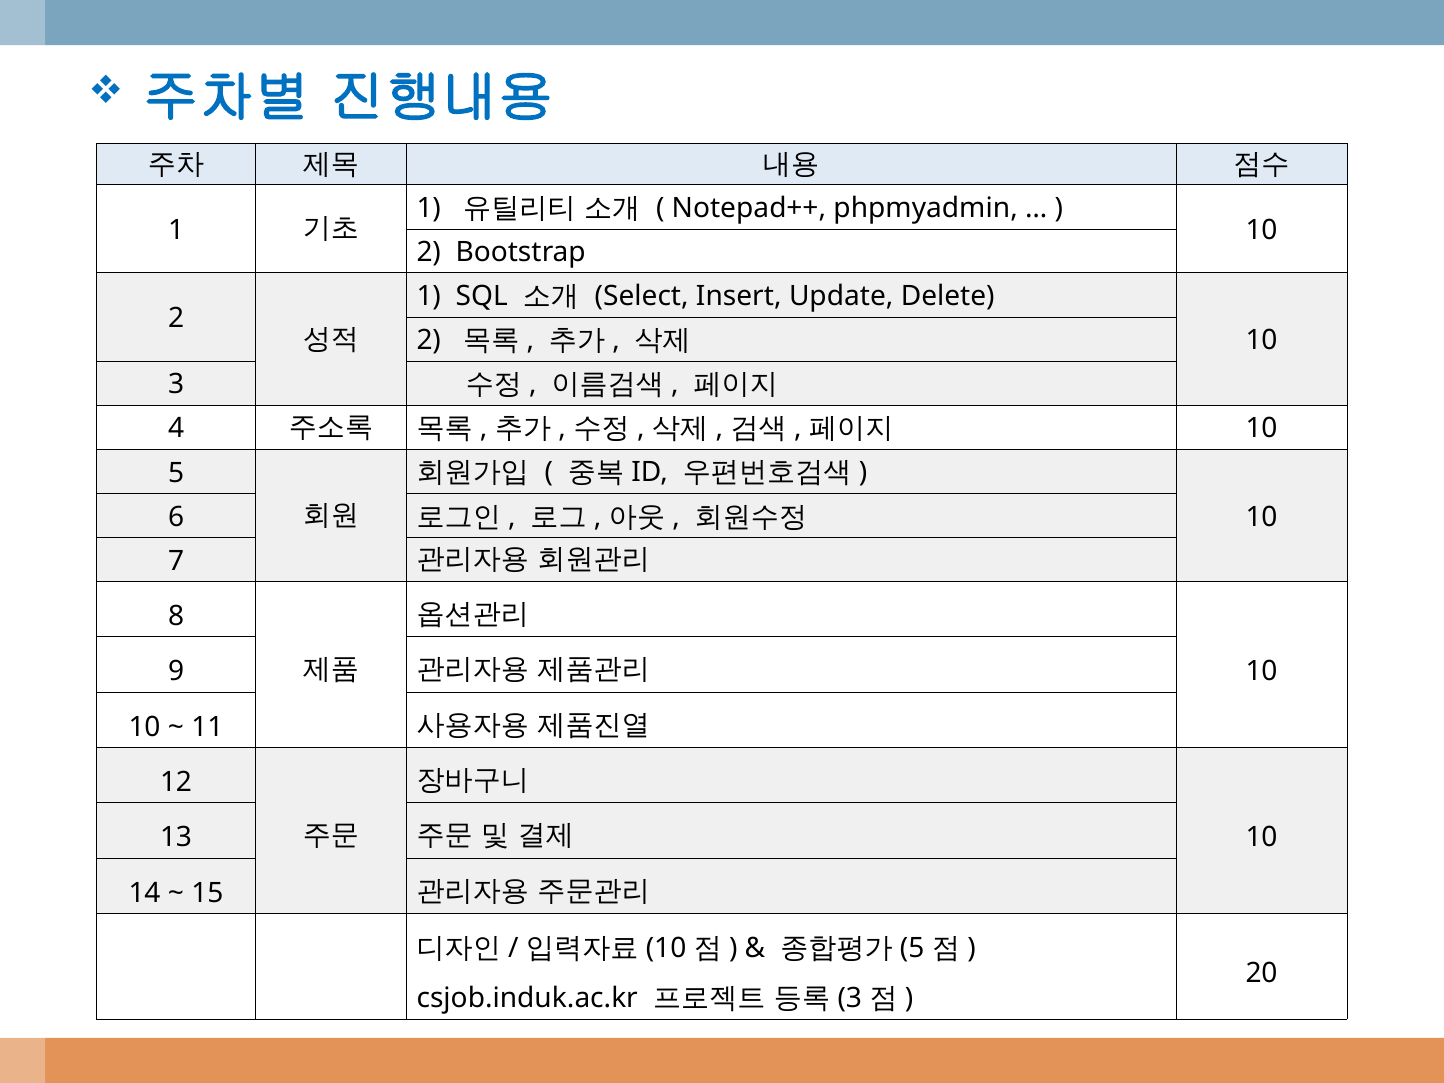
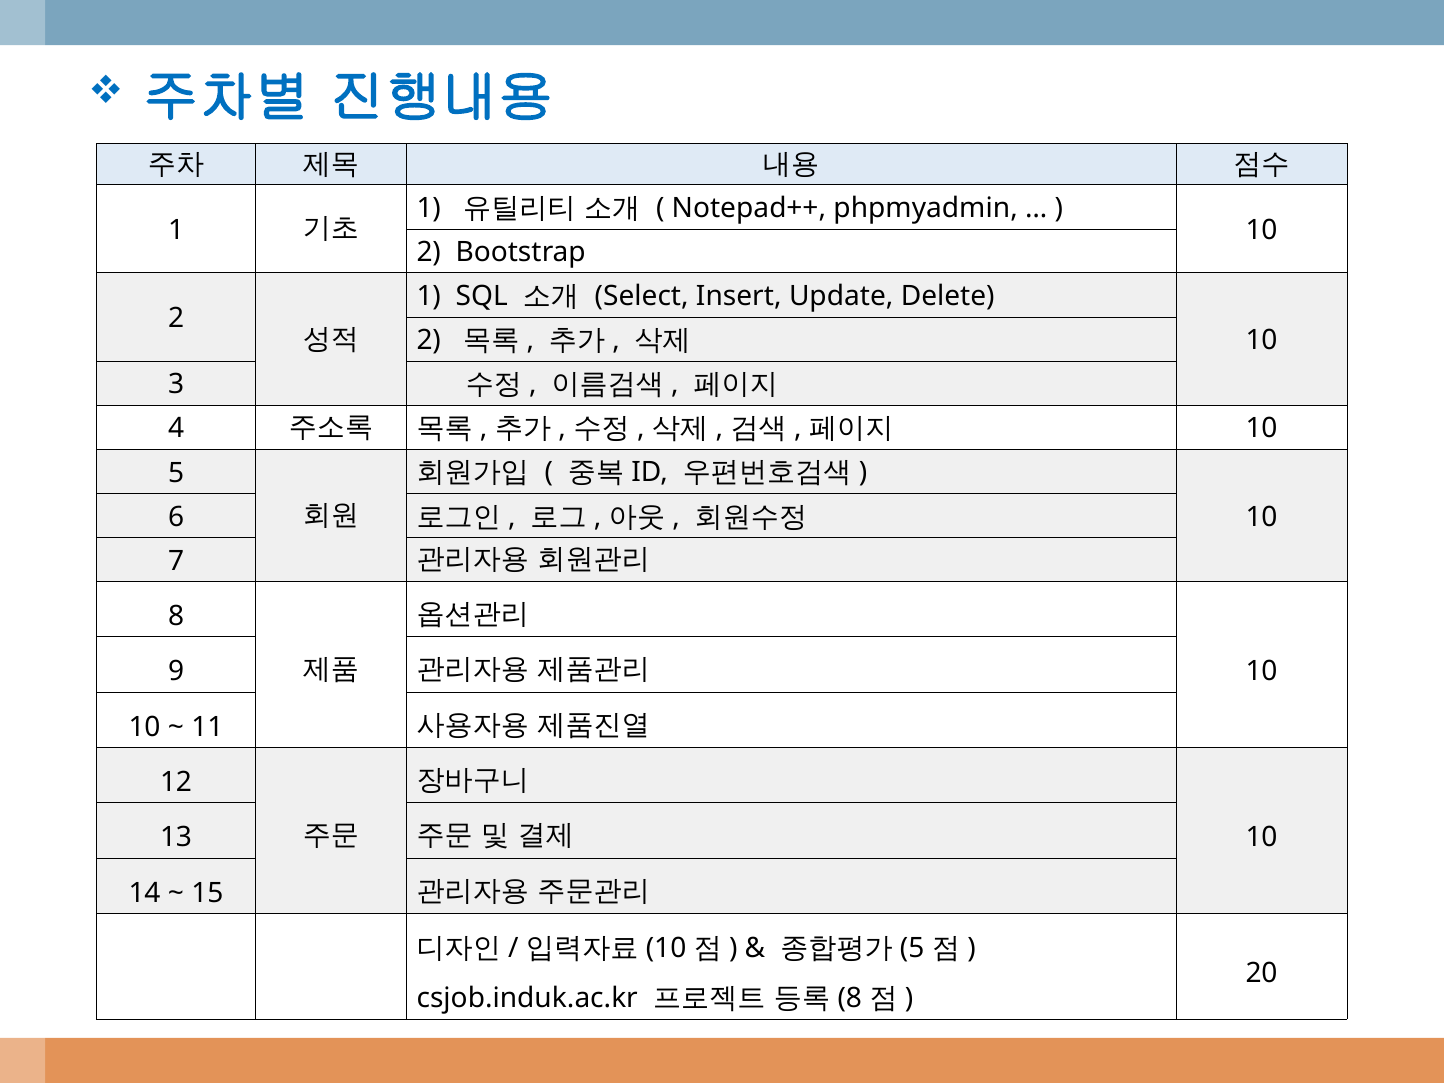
3 at (850, 998): 3 -> 8
